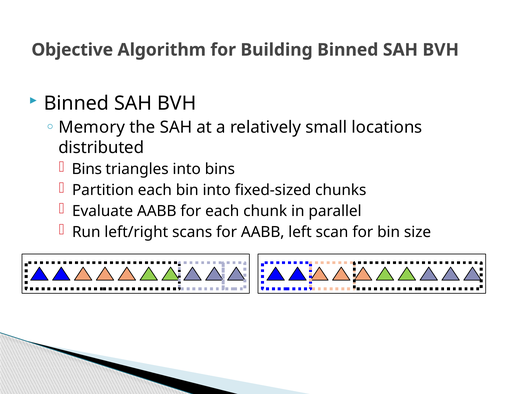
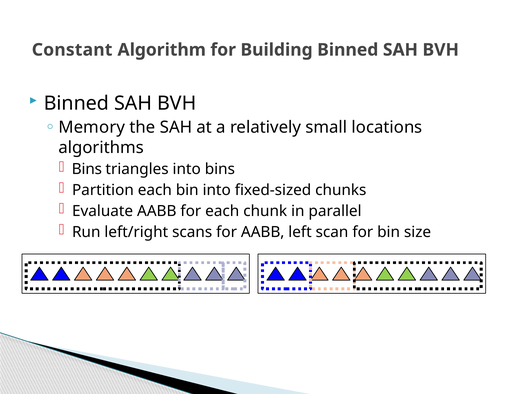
Objective: Objective -> Constant
distributed: distributed -> algorithms
